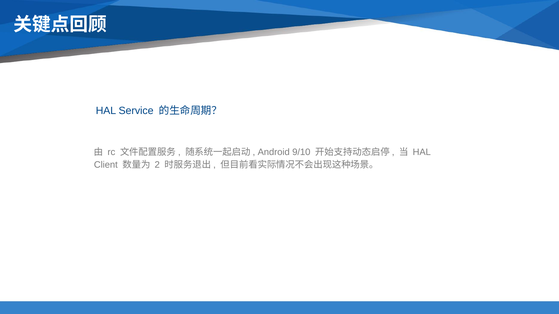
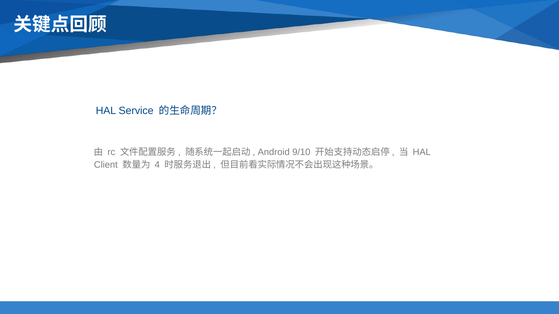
2: 2 -> 4
